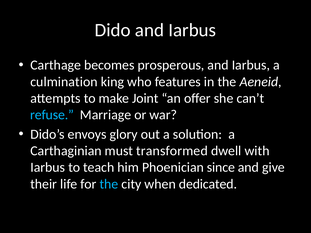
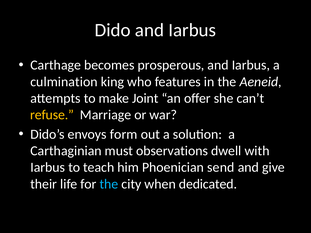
refuse colour: light blue -> yellow
glory: glory -> form
transformed: transformed -> observations
since: since -> send
